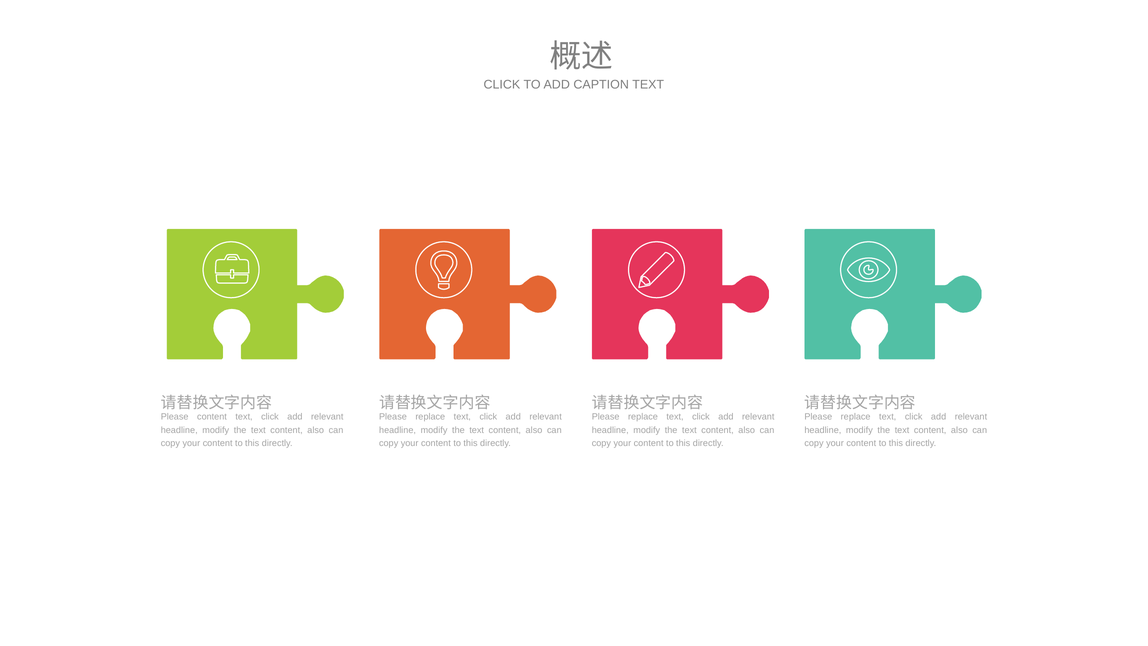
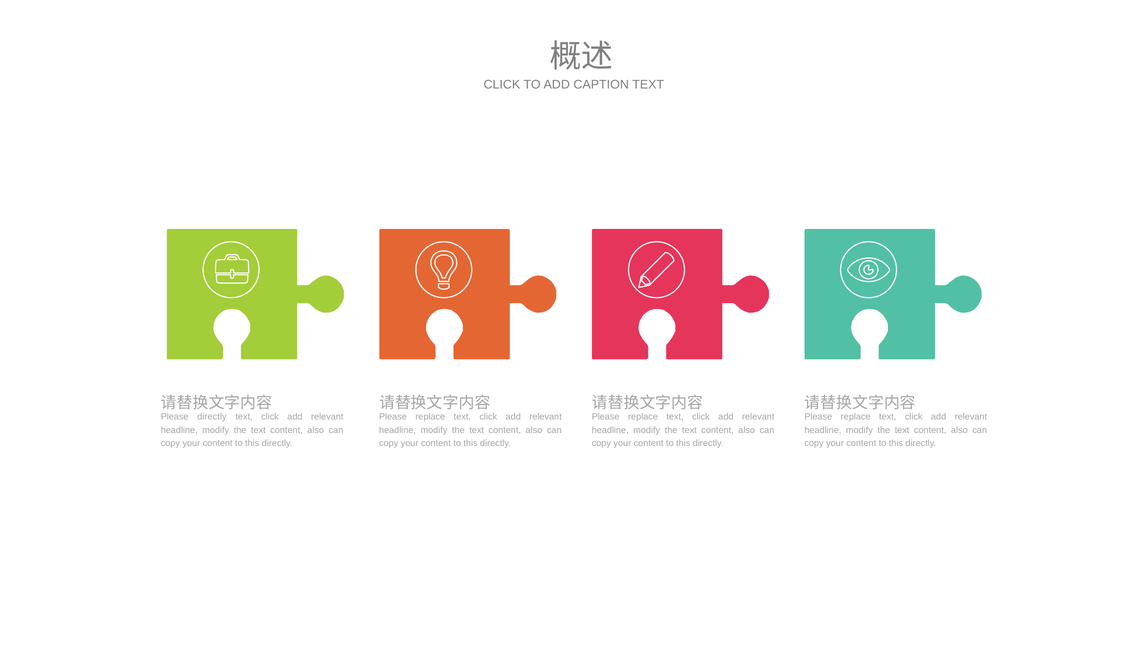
Please content: content -> directly
